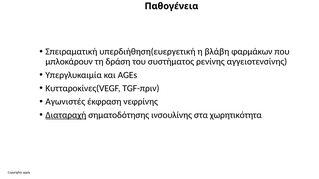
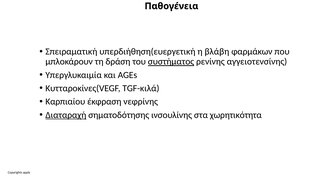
συστήματος underline: none -> present
TGF-πριν: TGF-πριν -> TGF-κιλά
Αγωνιστές: Αγωνιστές -> Καρπιαίου
